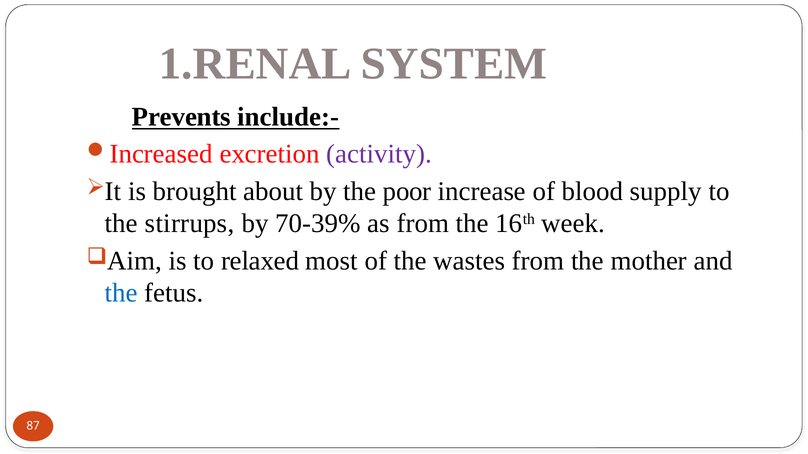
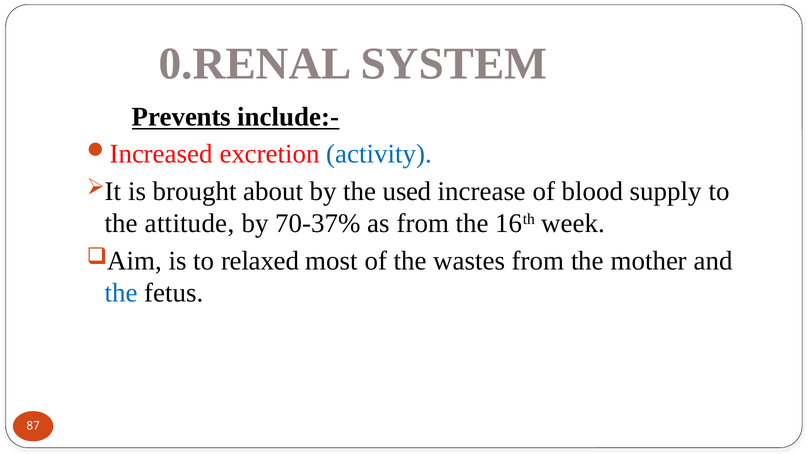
1.RENAL: 1.RENAL -> 0.RENAL
activity colour: purple -> blue
poor: poor -> used
stirrups: stirrups -> attitude
70-39%: 70-39% -> 70-37%
